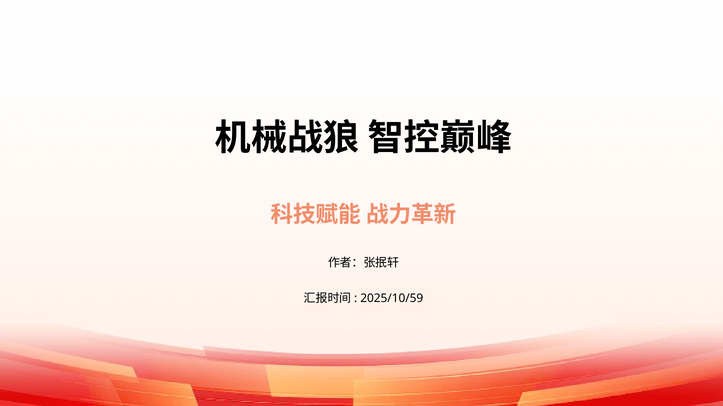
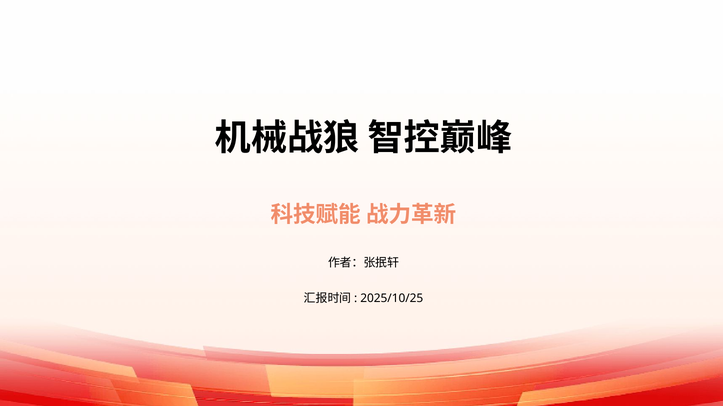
2025/10/59: 2025/10/59 -> 2025/10/25
